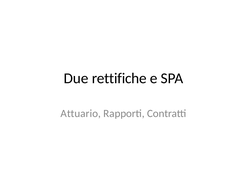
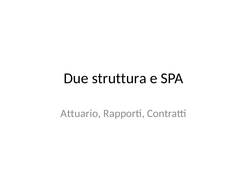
rettifiche: rettifiche -> struttura
